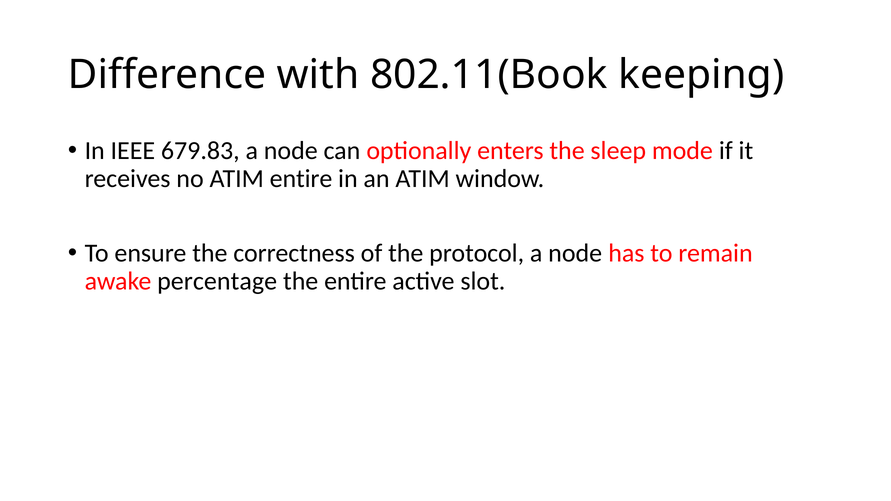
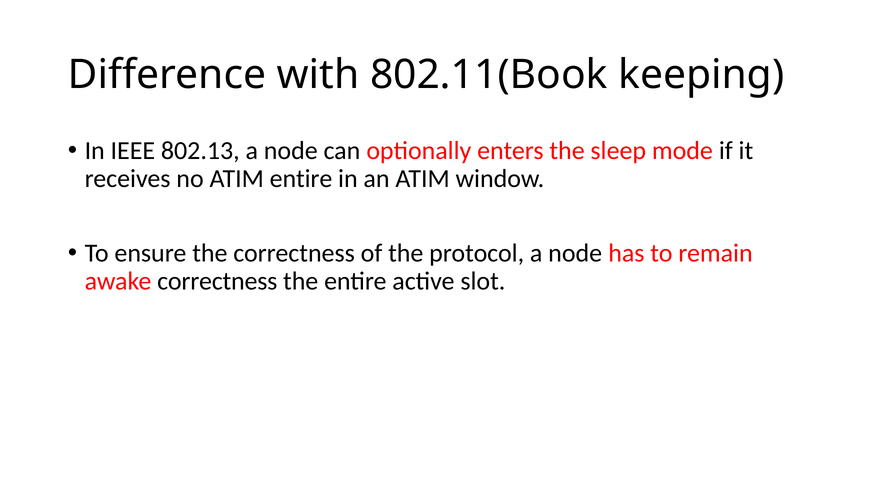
679.83: 679.83 -> 802.13
awake percentage: percentage -> correctness
